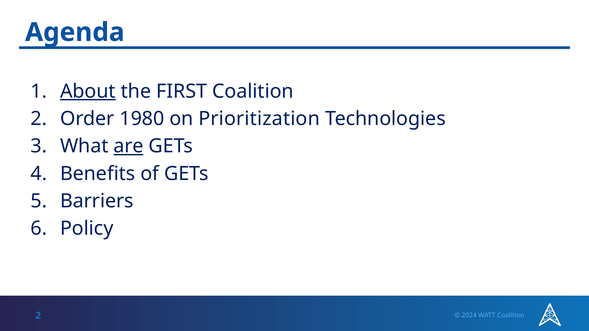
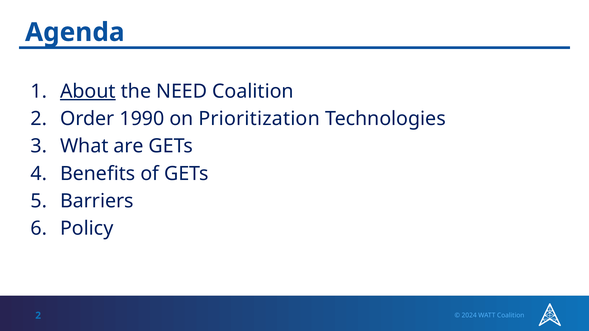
FIRST: FIRST -> NEED
1980: 1980 -> 1990
are underline: present -> none
